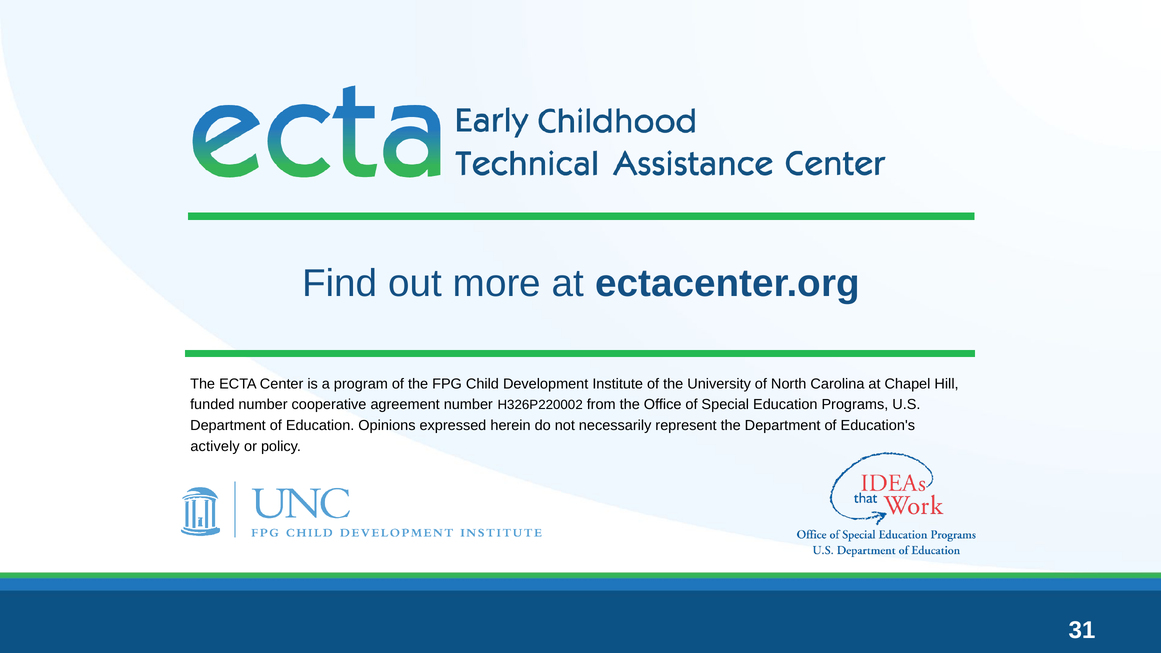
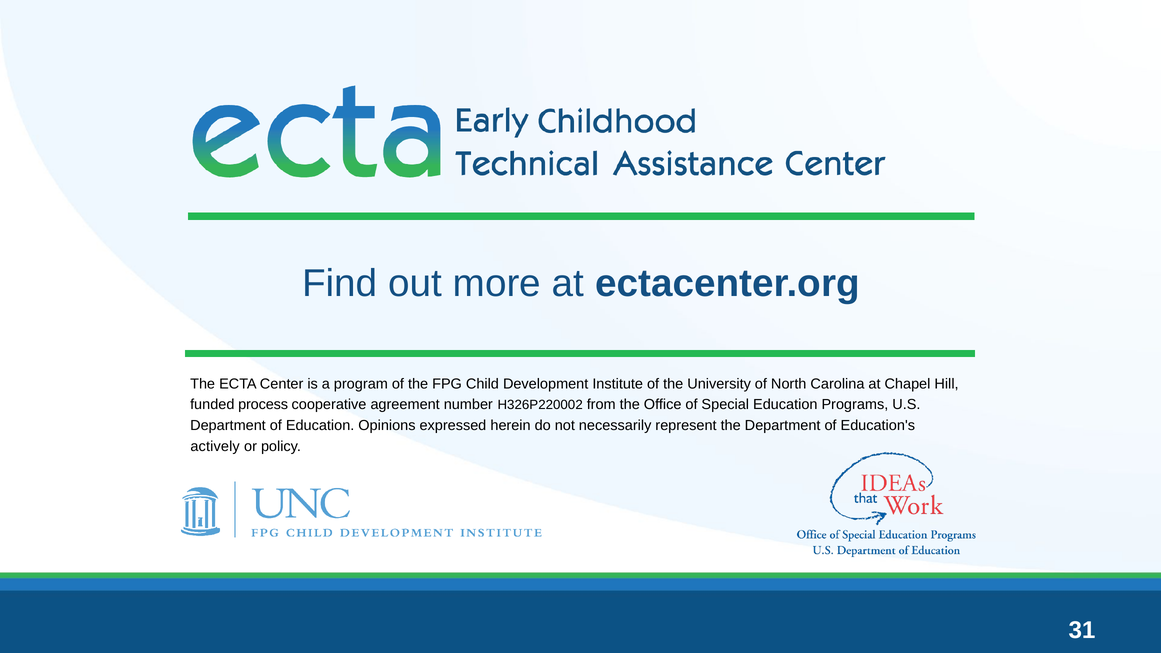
funded number: number -> process
